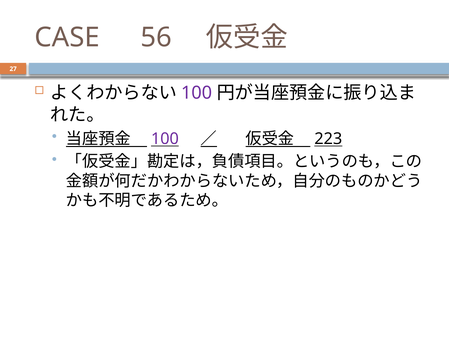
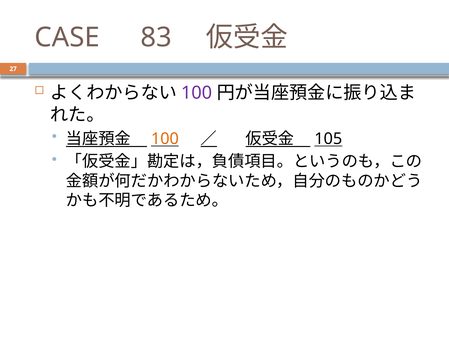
56: 56 -> 83
100 at (165, 139) colour: purple -> orange
223: 223 -> 105
